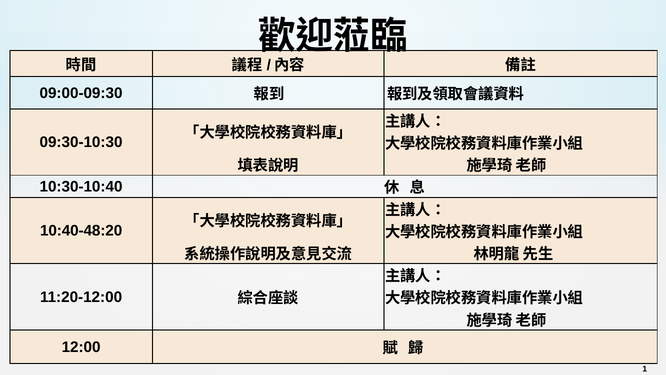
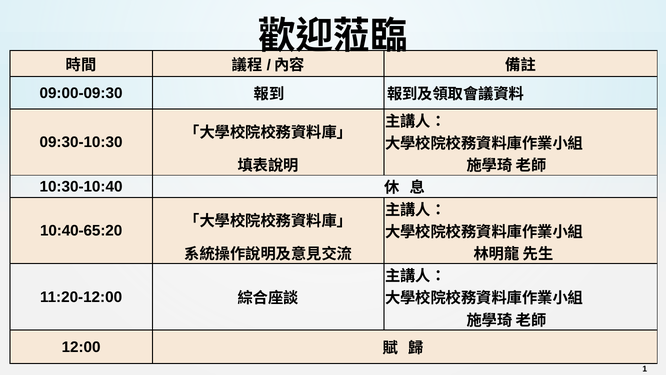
10:40-48:20: 10:40-48:20 -> 10:40-65:20
